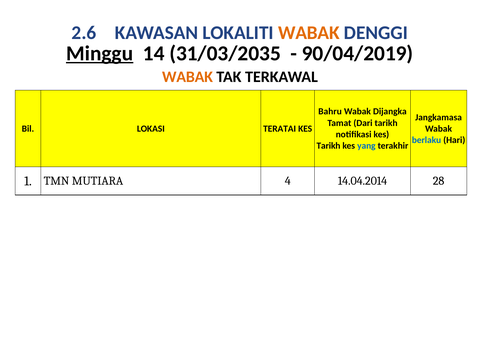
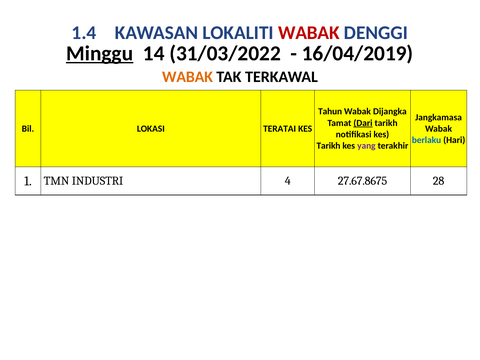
2.6: 2.6 -> 1.4
WABAK at (309, 33) colour: orange -> red
31/03/2035: 31/03/2035 -> 31/03/2022
90/04/2019: 90/04/2019 -> 16/04/2019
Bahru: Bahru -> Tahun
Dari underline: none -> present
yang colour: blue -> purple
MUTIARA: MUTIARA -> INDUSTRI
14.04.2014: 14.04.2014 -> 27.67.8675
